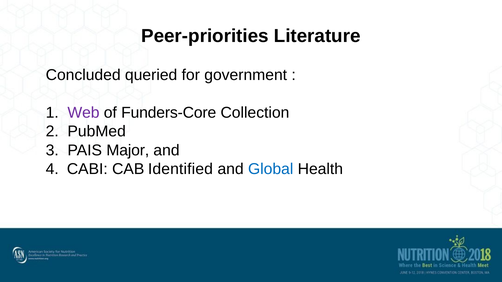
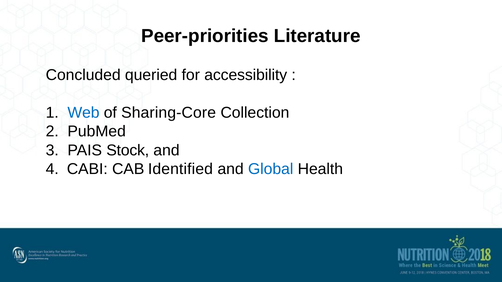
government: government -> accessibility
Web colour: purple -> blue
Funders-Core: Funders-Core -> Sharing-Core
Major: Major -> Stock
